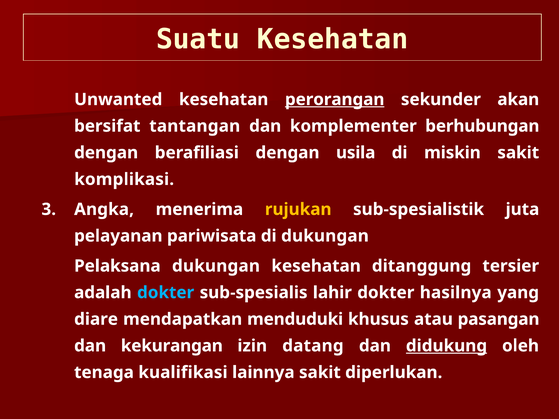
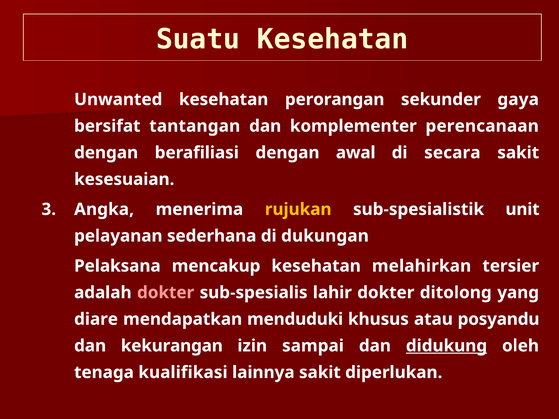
perorangan underline: present -> none
akan: akan -> gaya
berhubungan: berhubungan -> perencanaan
usila: usila -> awal
miskin: miskin -> secara
komplikasi: komplikasi -> kesesuaian
juta: juta -> unit
pariwisata: pariwisata -> sederhana
Pelaksana dukungan: dukungan -> mencakup
ditanggung: ditanggung -> melahirkan
dokter at (166, 293) colour: light blue -> pink
hasilnya: hasilnya -> ditolong
pasangan: pasangan -> posyandu
datang: datang -> sampai
